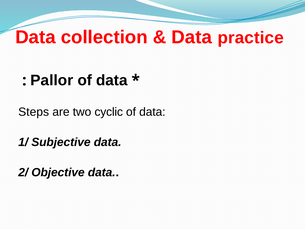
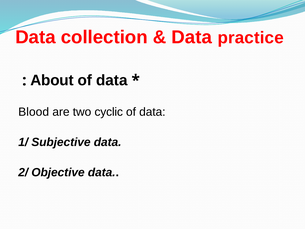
Pallor: Pallor -> About
Steps: Steps -> Blood
